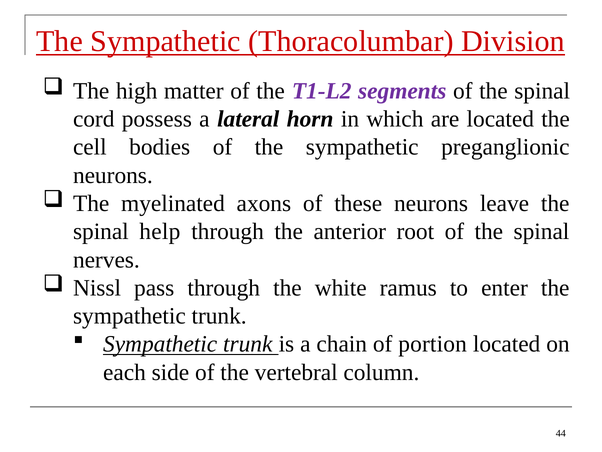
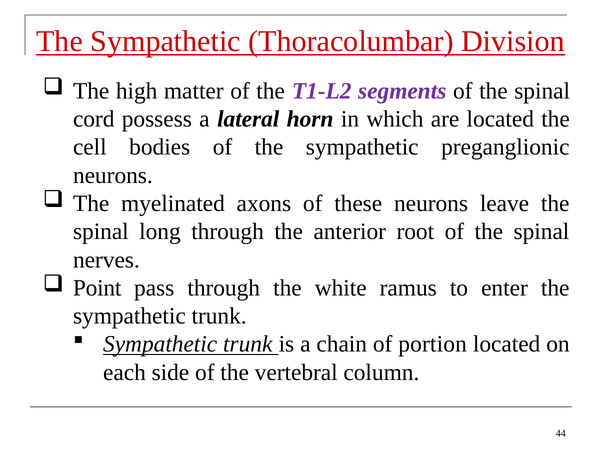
help: help -> long
Nissl: Nissl -> Point
